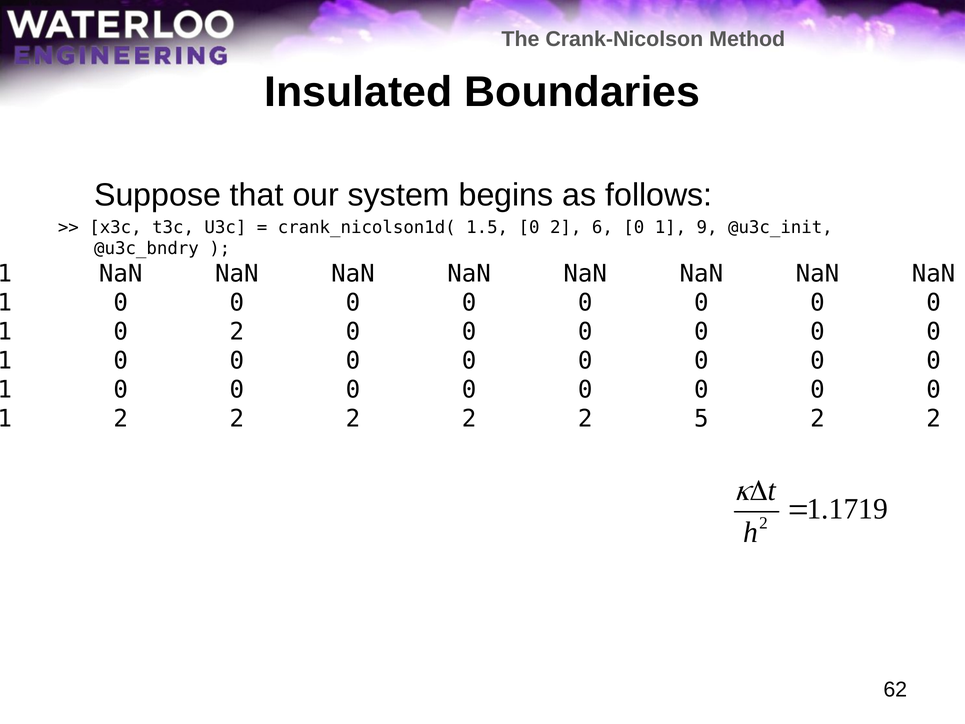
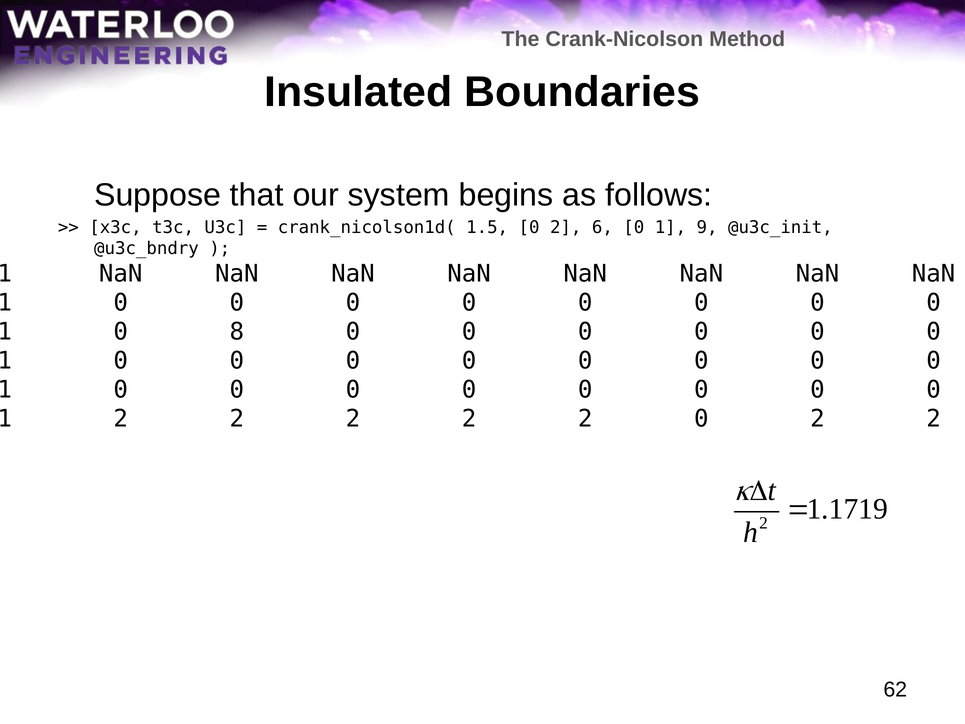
2 at (237, 332): 2 -> 8
2 5: 5 -> 0
